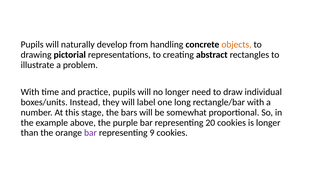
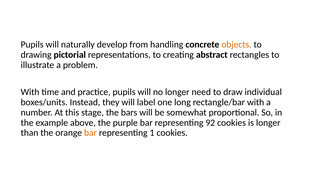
20: 20 -> 92
bar at (90, 133) colour: purple -> orange
9: 9 -> 1
